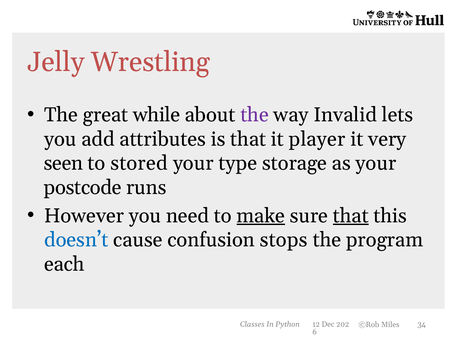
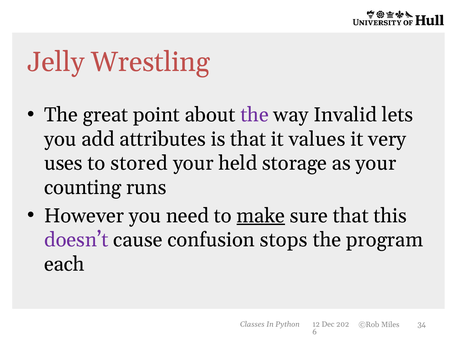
while: while -> point
player: player -> values
seen: seen -> uses
type: type -> held
postcode: postcode -> counting
that at (351, 216) underline: present -> none
doesn’t colour: blue -> purple
